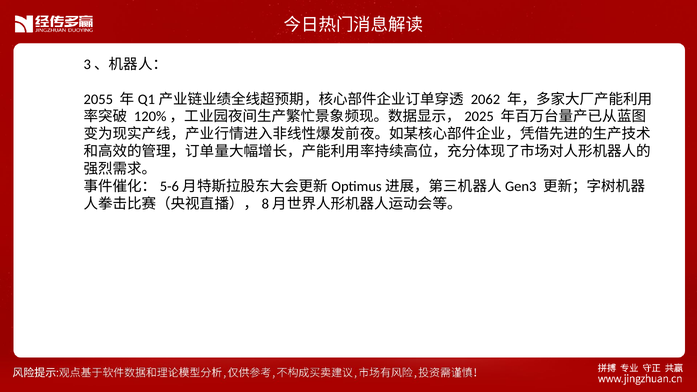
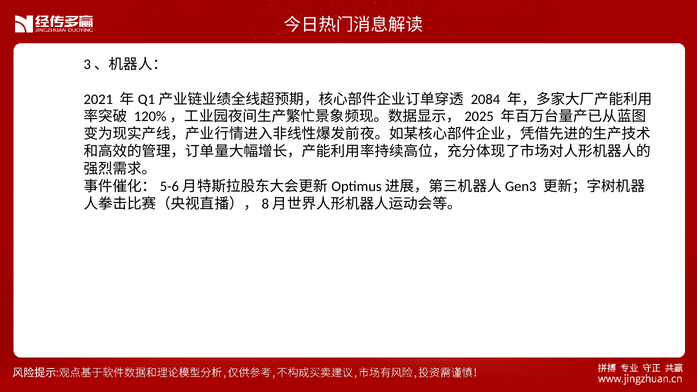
2055: 2055 -> 2021
2062: 2062 -> 2084
